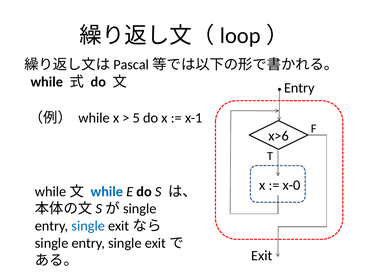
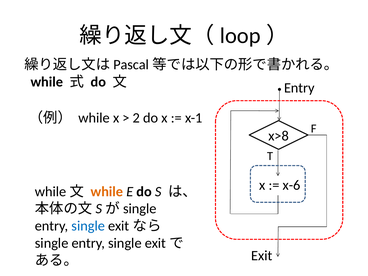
5: 5 -> 2
x>6: x>6 -> x>8
x-0: x-0 -> x-6
while at (107, 192) colour: blue -> orange
